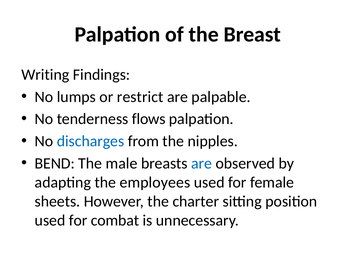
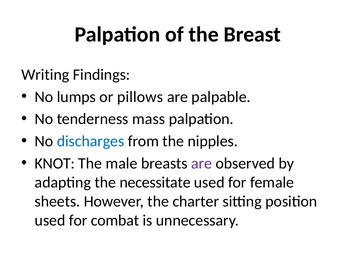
restrict: restrict -> pillows
flows: flows -> mass
BEND: BEND -> KNOT
are at (202, 163) colour: blue -> purple
employees: employees -> necessitate
